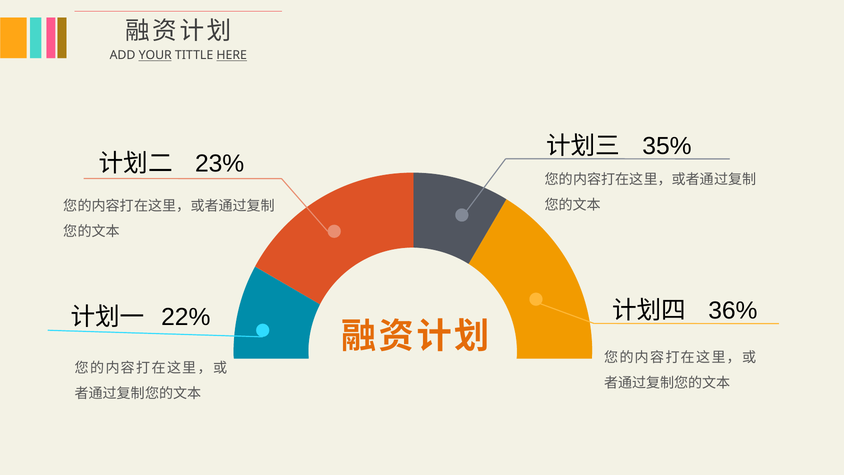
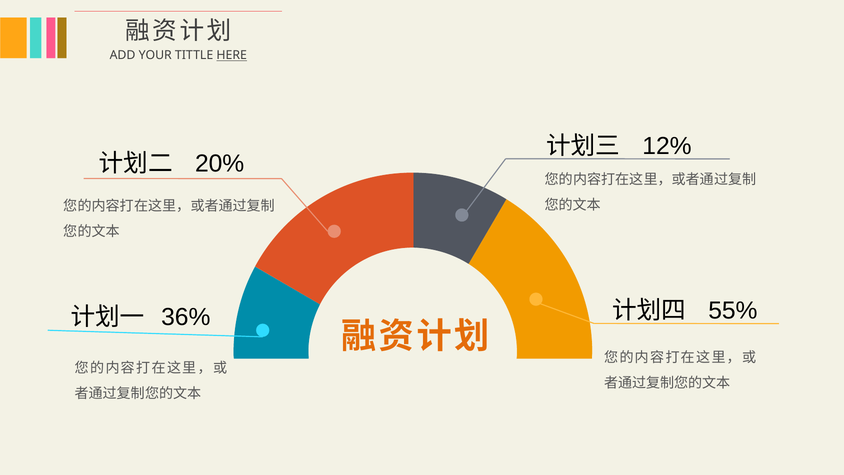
YOUR underline: present -> none
35%: 35% -> 12%
23%: 23% -> 20%
36%: 36% -> 55%
22%: 22% -> 36%
